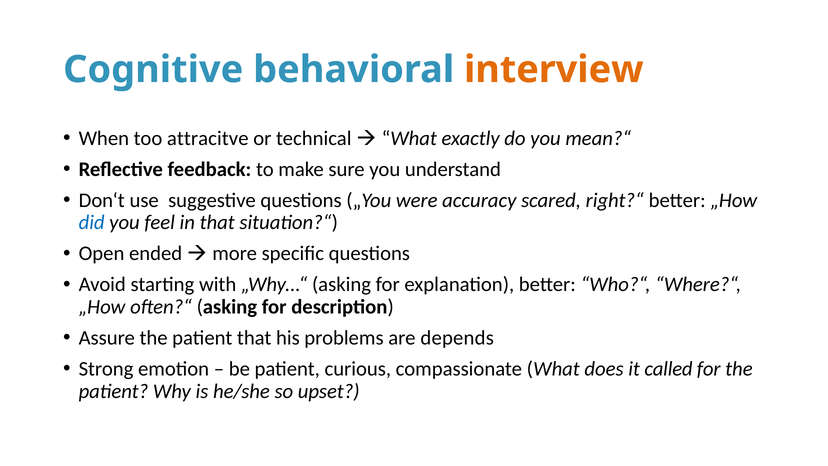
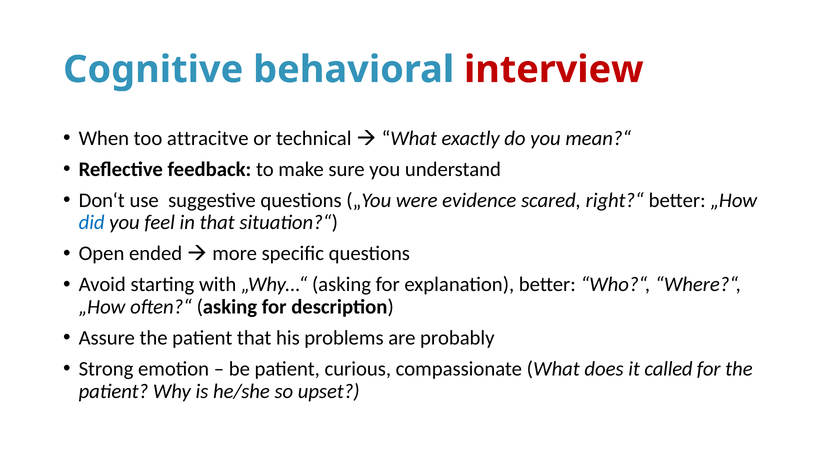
interview colour: orange -> red
accuracy: accuracy -> evidence
depends: depends -> probably
